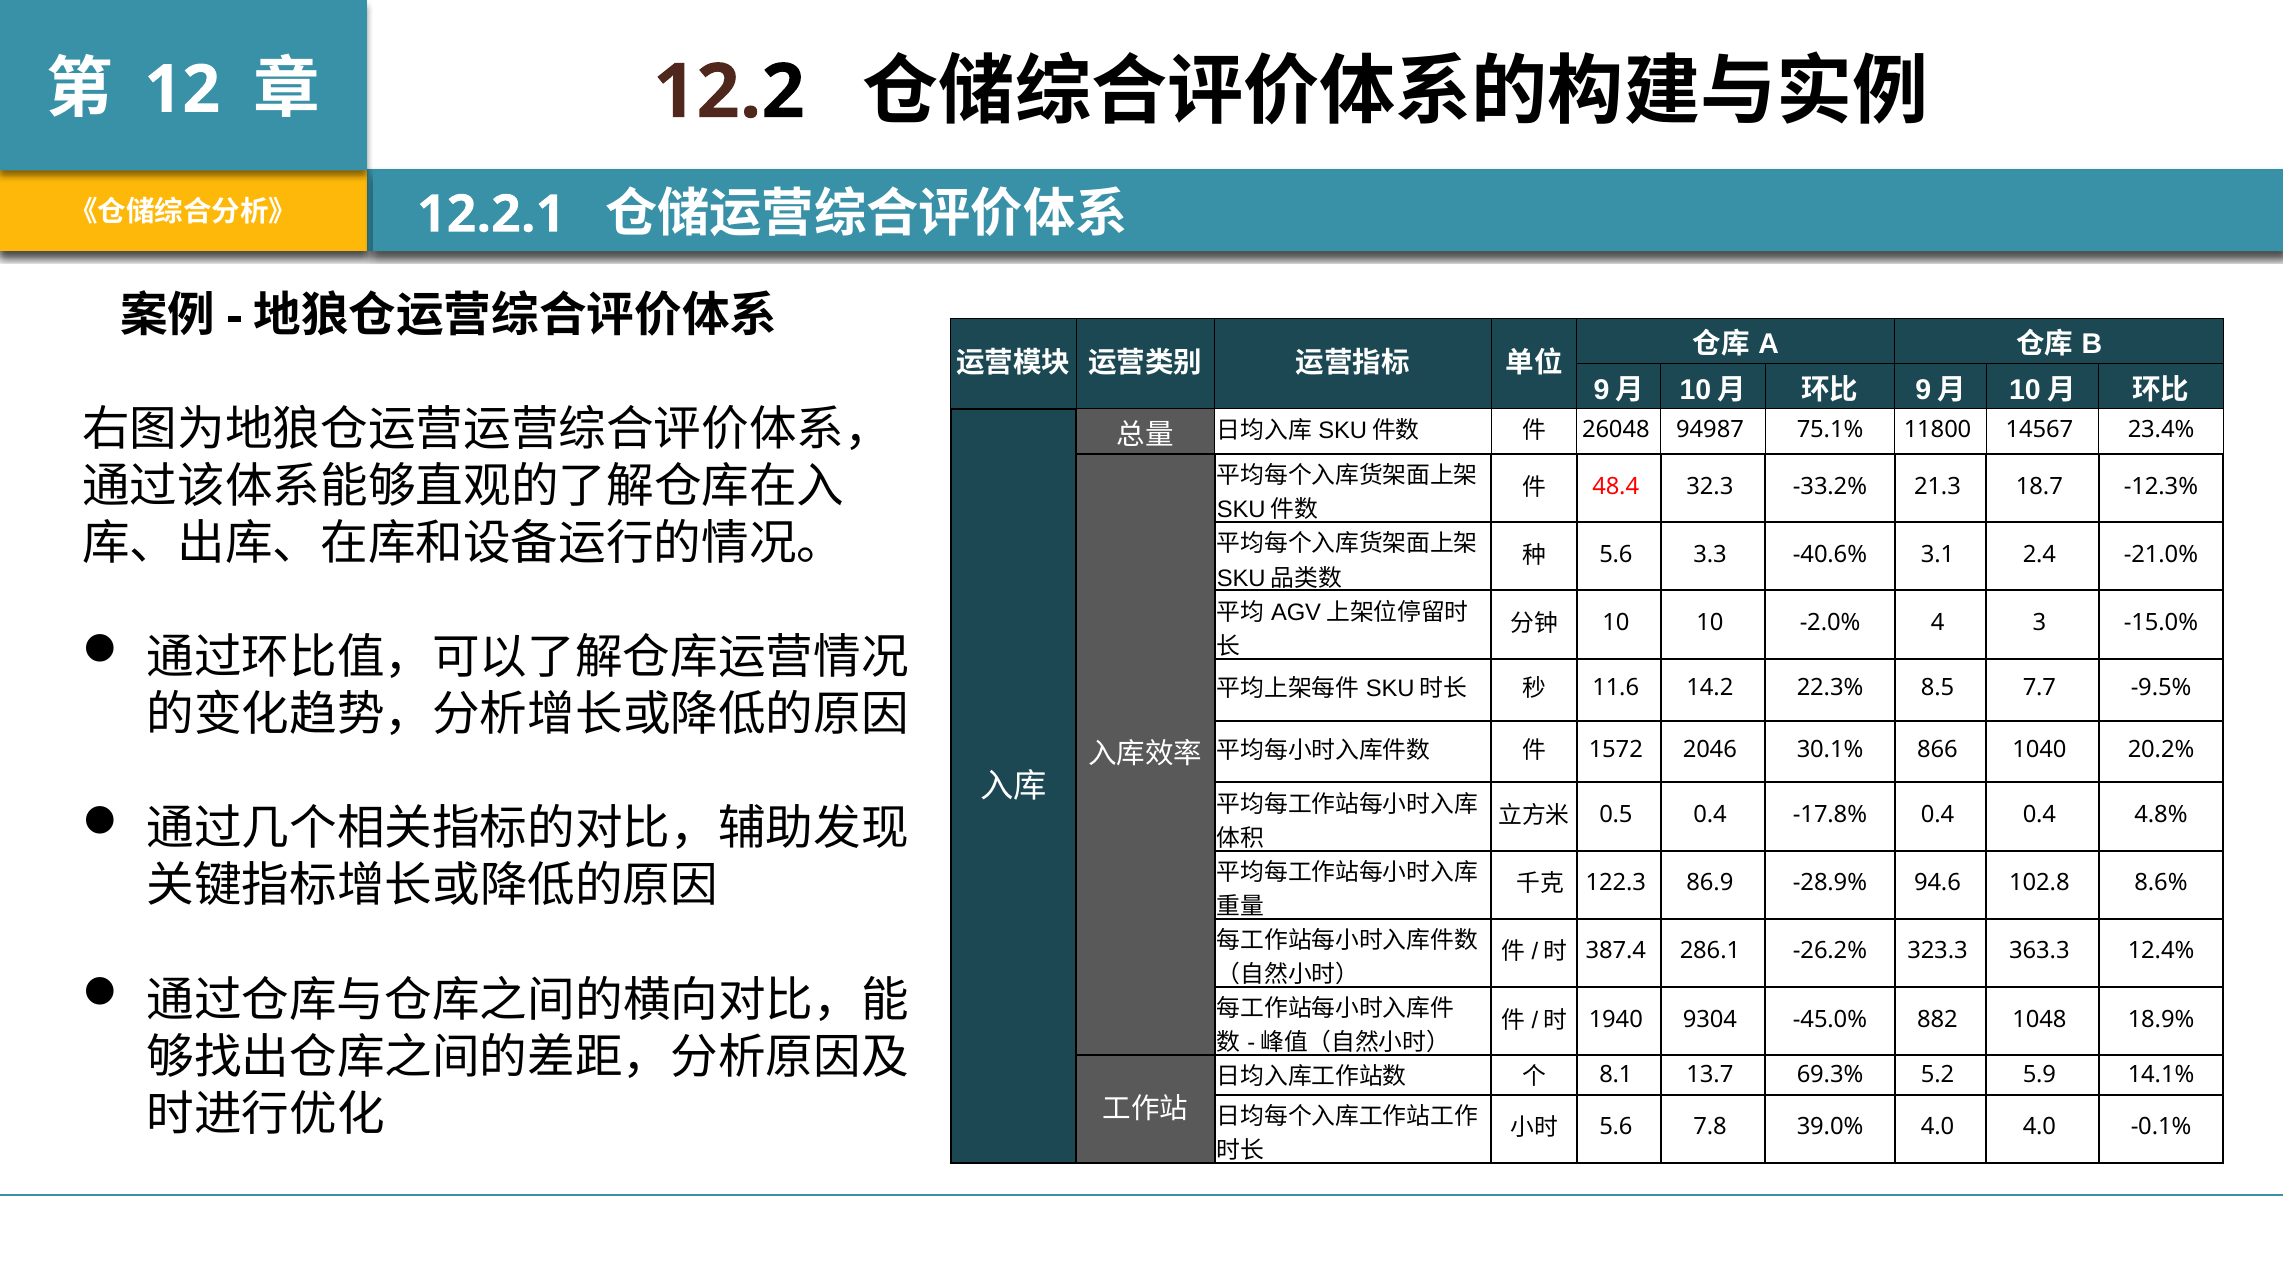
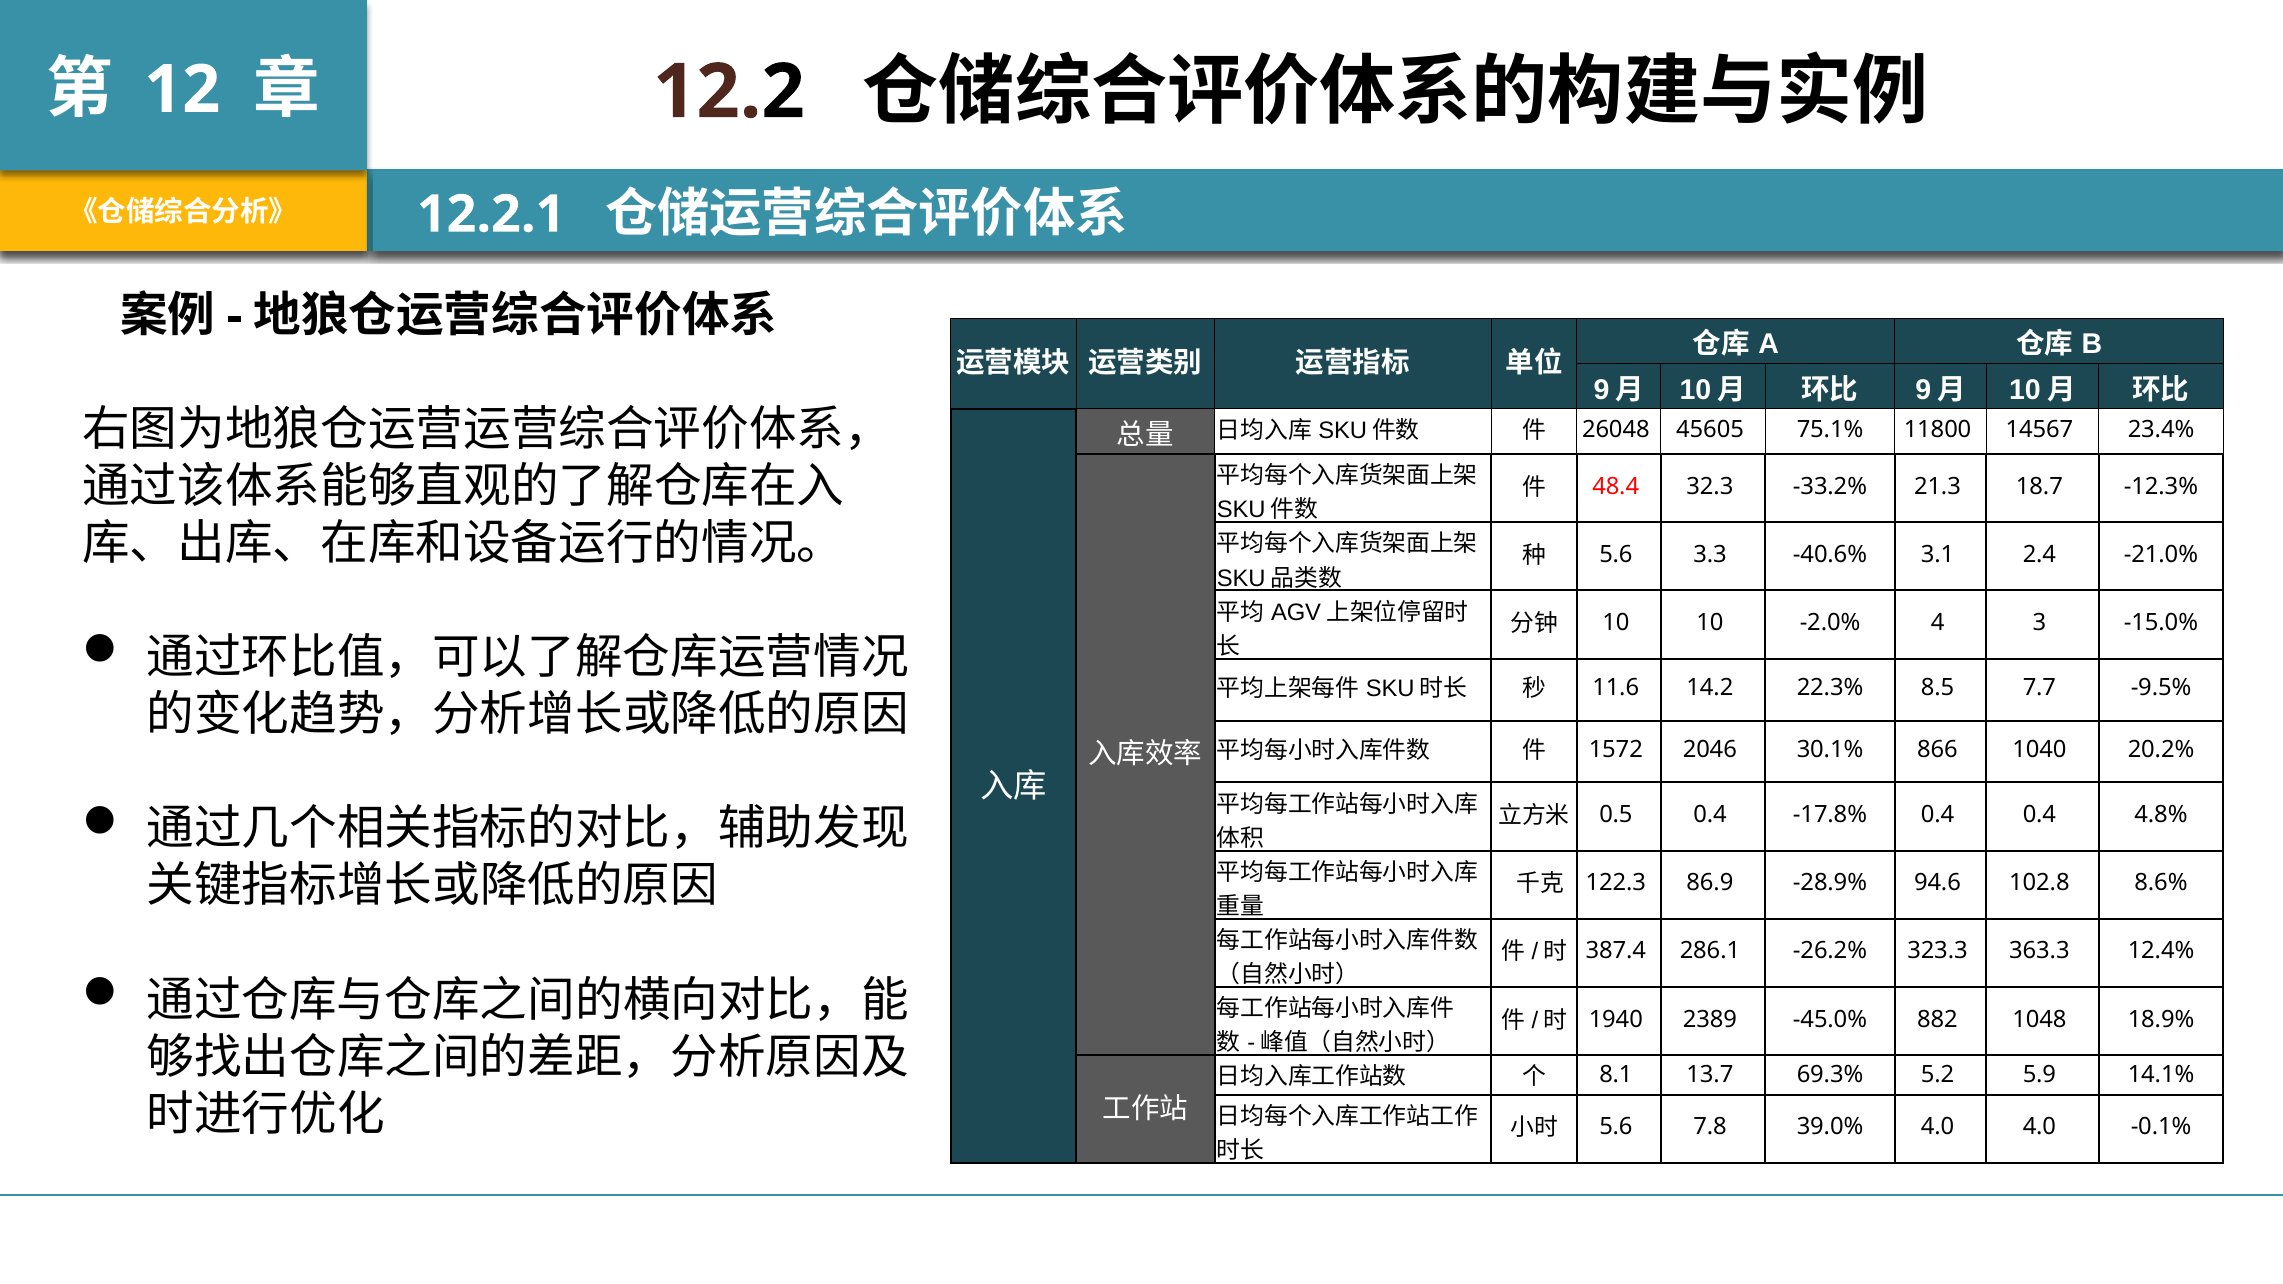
94987: 94987 -> 45605
9304: 9304 -> 2389
